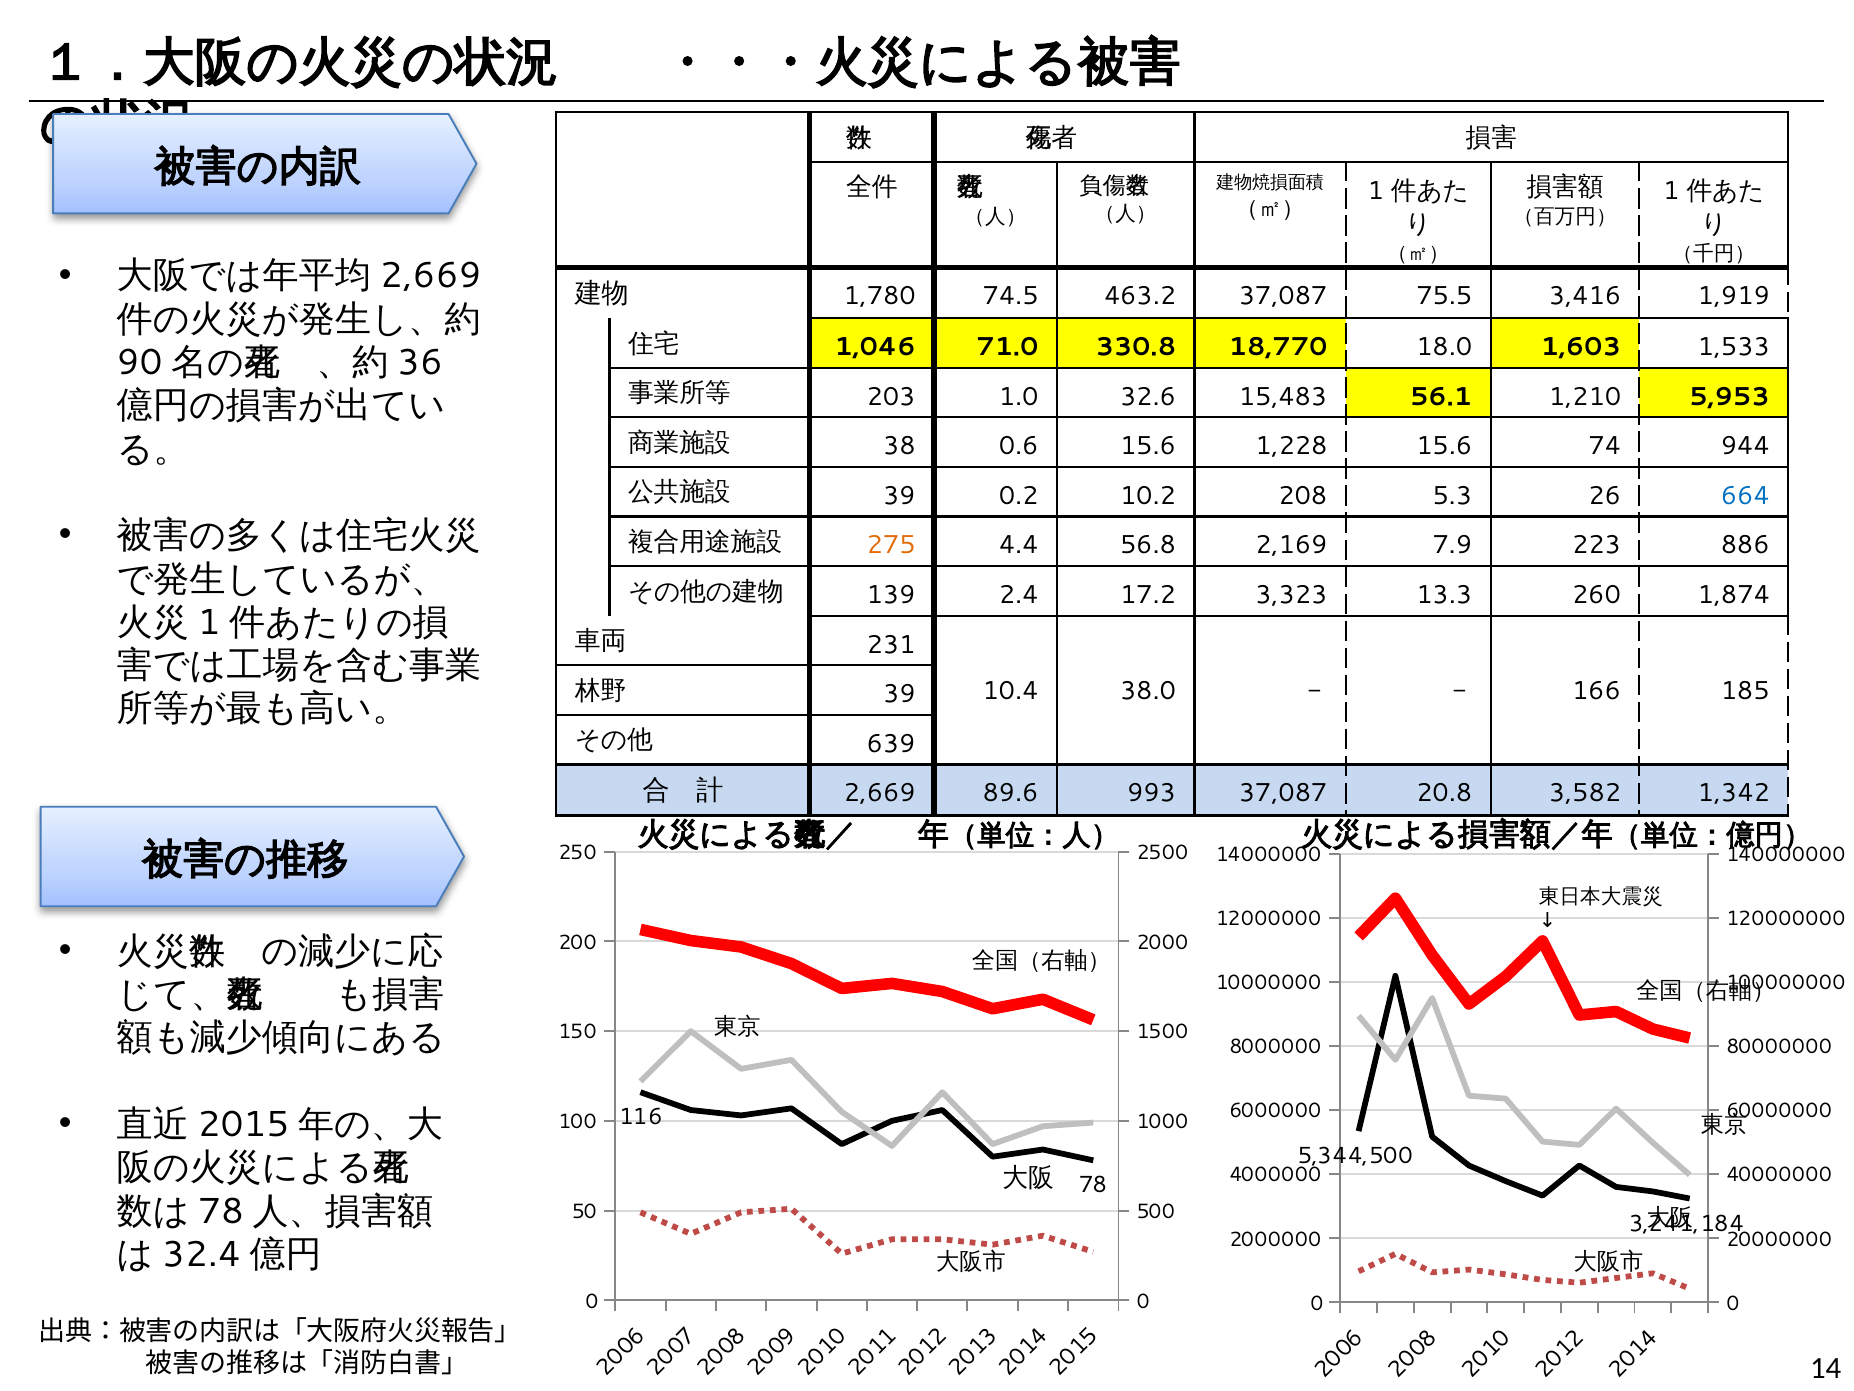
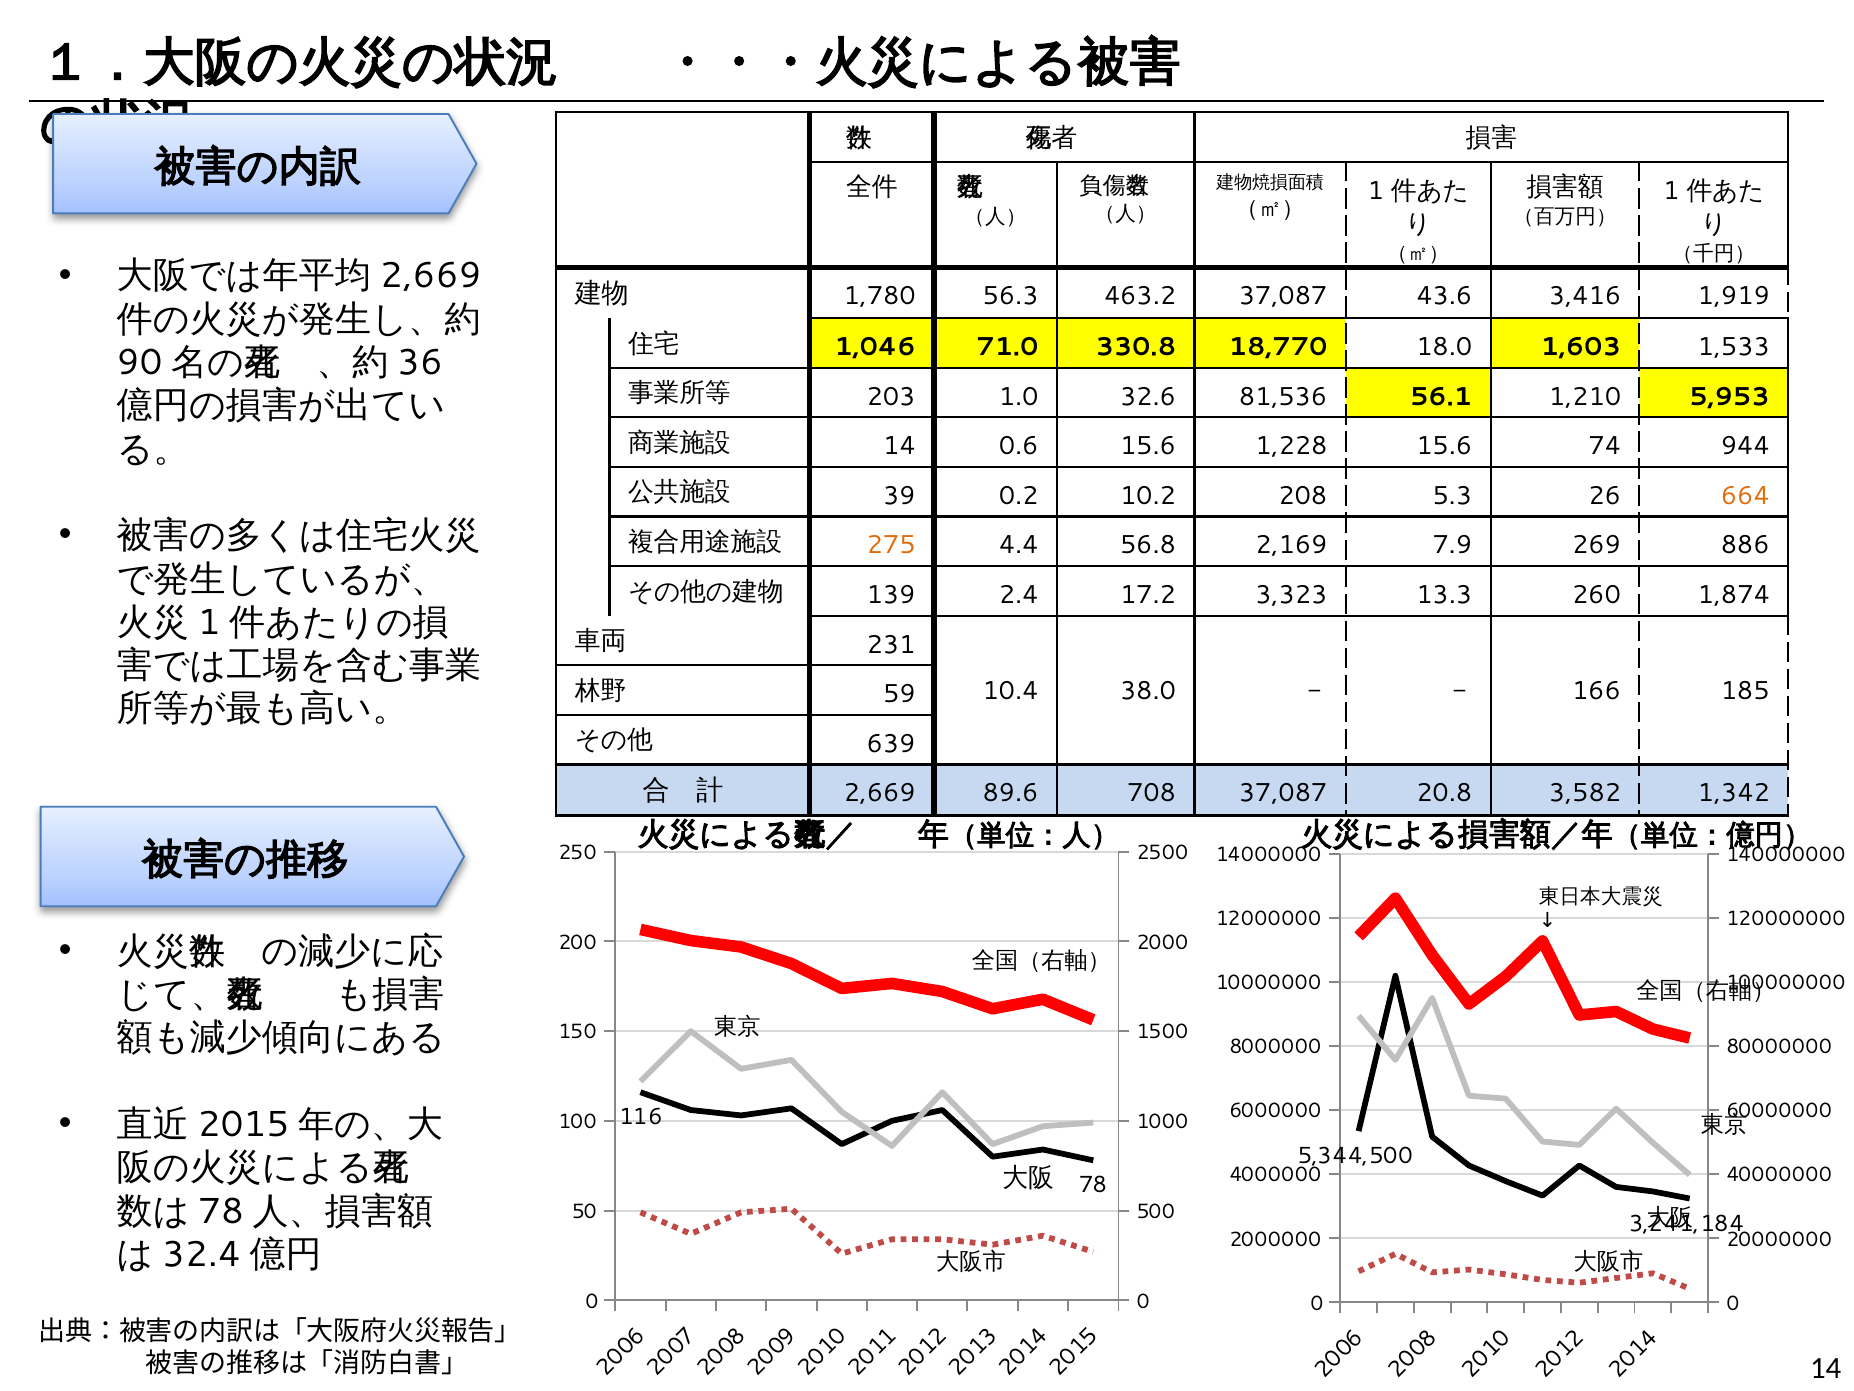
74.5: 74.5 -> 56.3
75.5: 75.5 -> 43.6
15,483: 15,483 -> 81,536
38 at (899, 446): 38 -> 14
664 colour: blue -> orange
223: 223 -> 269
39 at (899, 694): 39 -> 59
993: 993 -> 708
